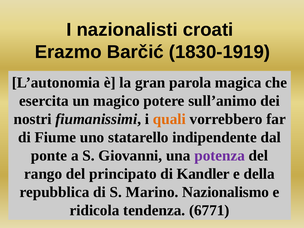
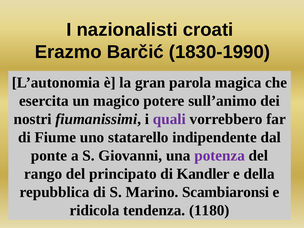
1830-1919: 1830-1919 -> 1830-1990
quali colour: orange -> purple
Nazionalismo: Nazionalismo -> Scambiaronsi
6771: 6771 -> 1180
